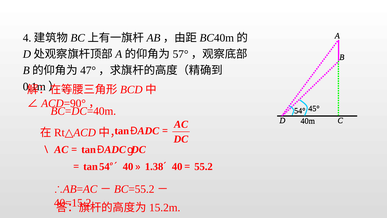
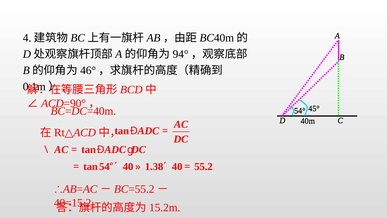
57°: 57° -> 94°
47°: 47° -> 46°
